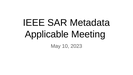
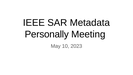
Applicable: Applicable -> Personally
